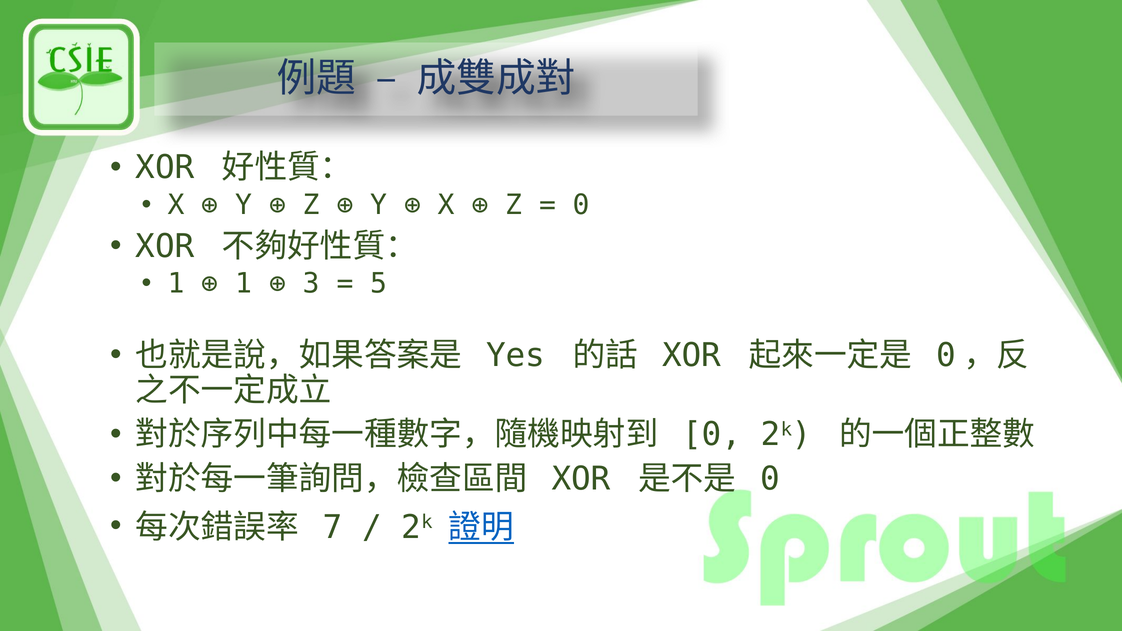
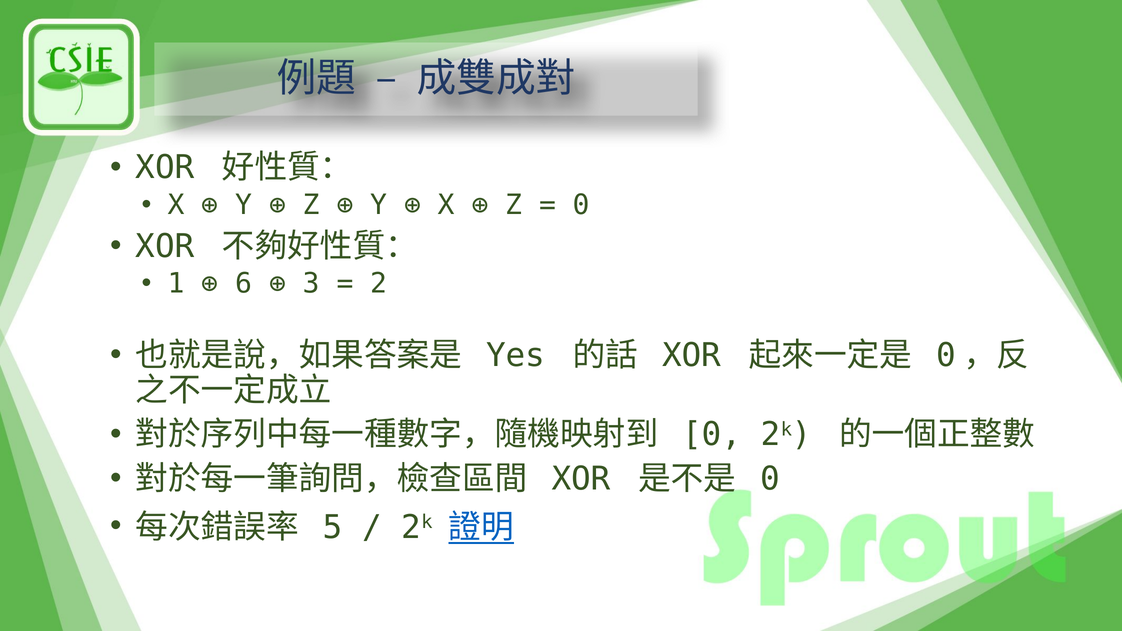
1 at (244, 284): 1 -> 6
5: 5 -> 2
7: 7 -> 5
